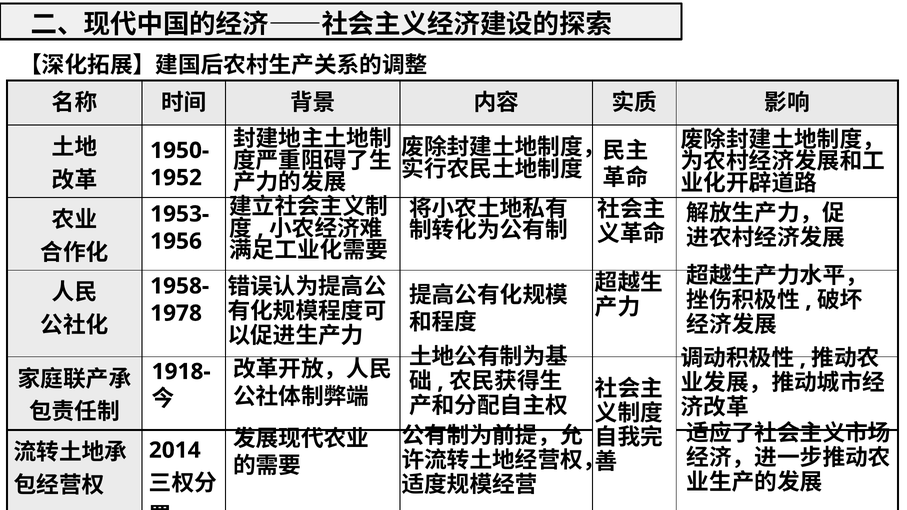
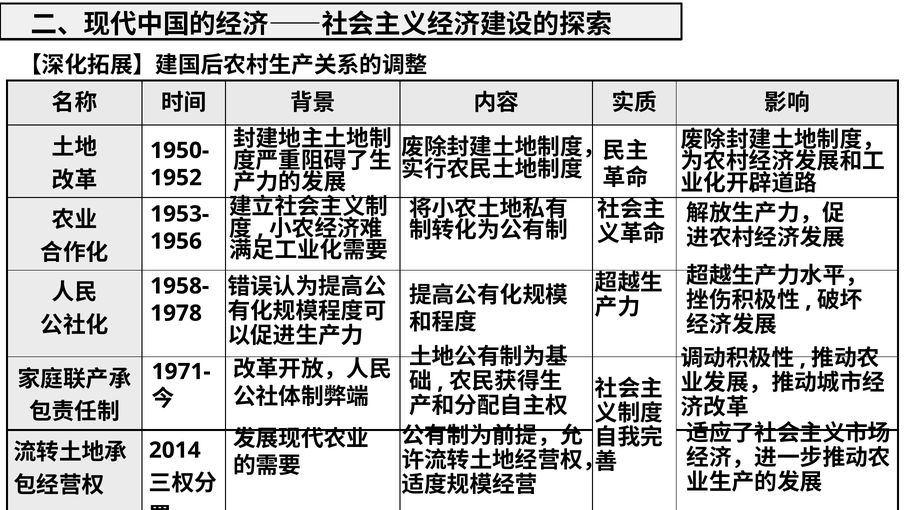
1918-: 1918- -> 1971-
